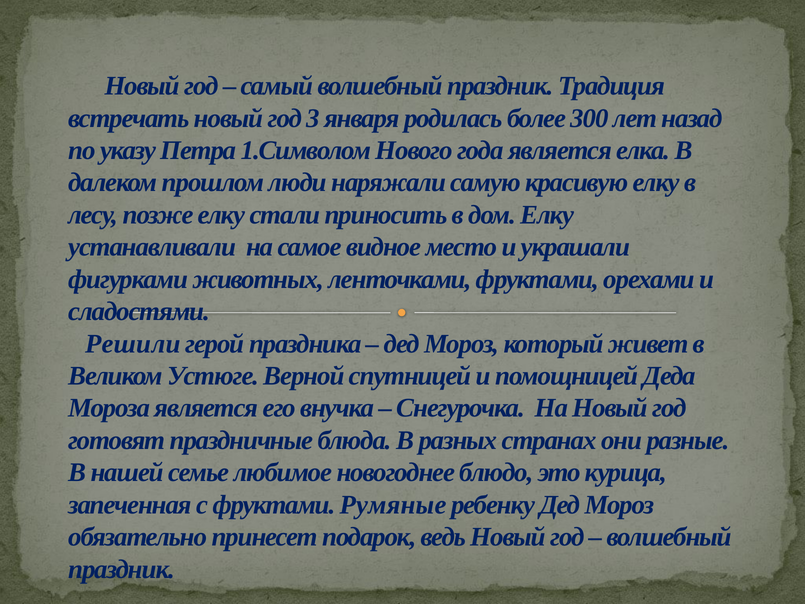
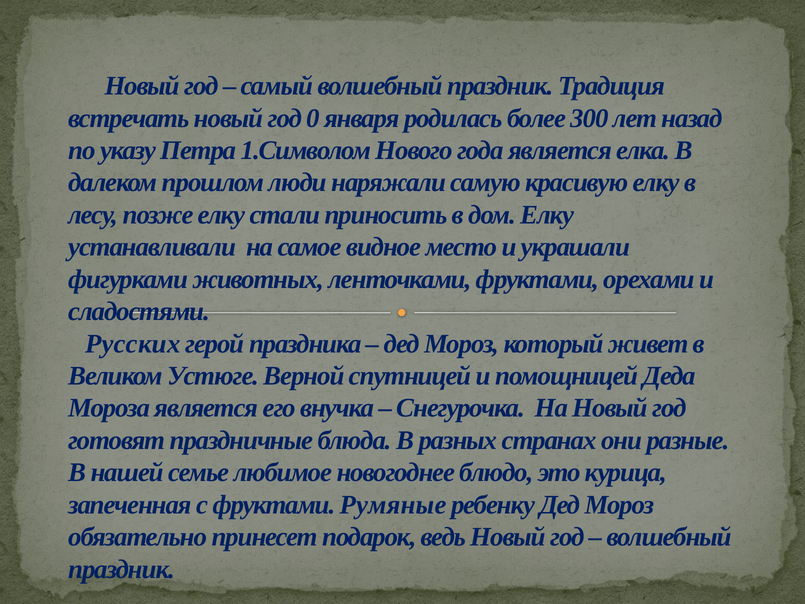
3: 3 -> 0
Решили: Решили -> Русских
